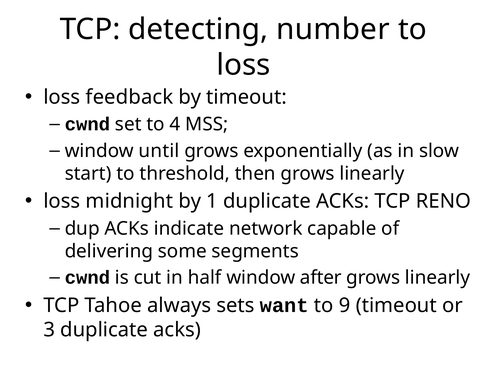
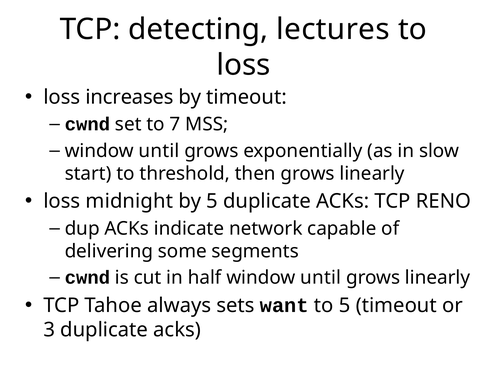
number: number -> lectures
feedback: feedback -> increases
4: 4 -> 7
by 1: 1 -> 5
half window after: after -> until
to 9: 9 -> 5
